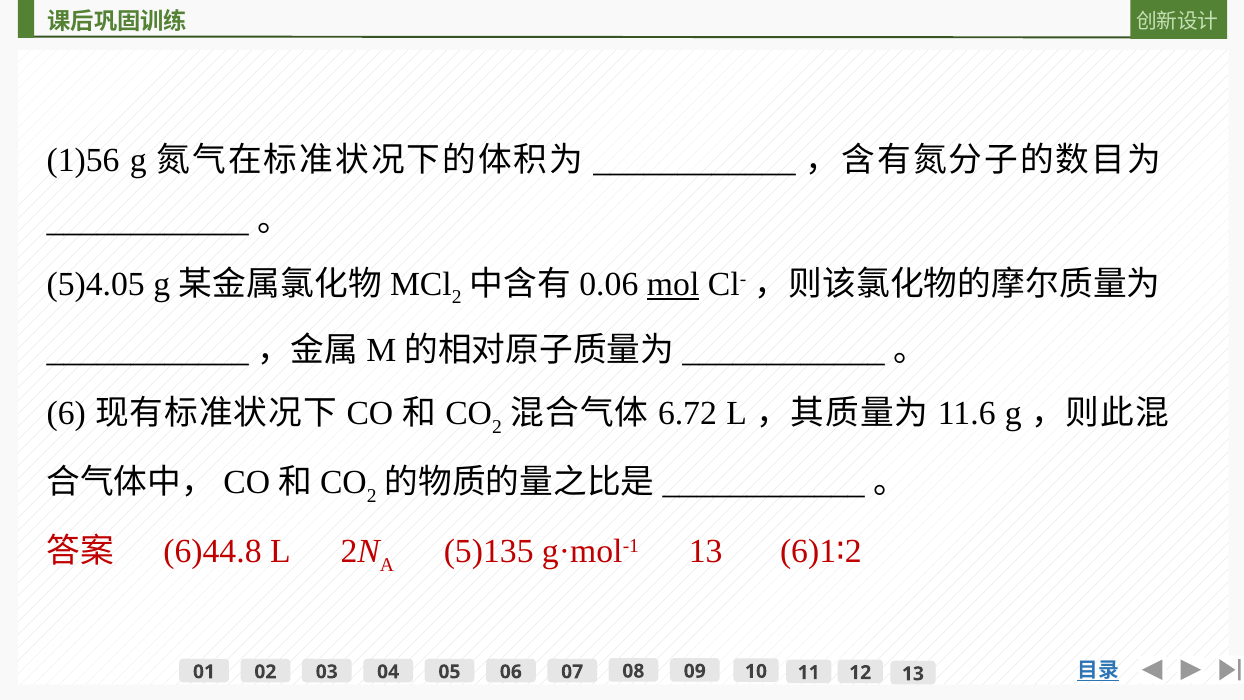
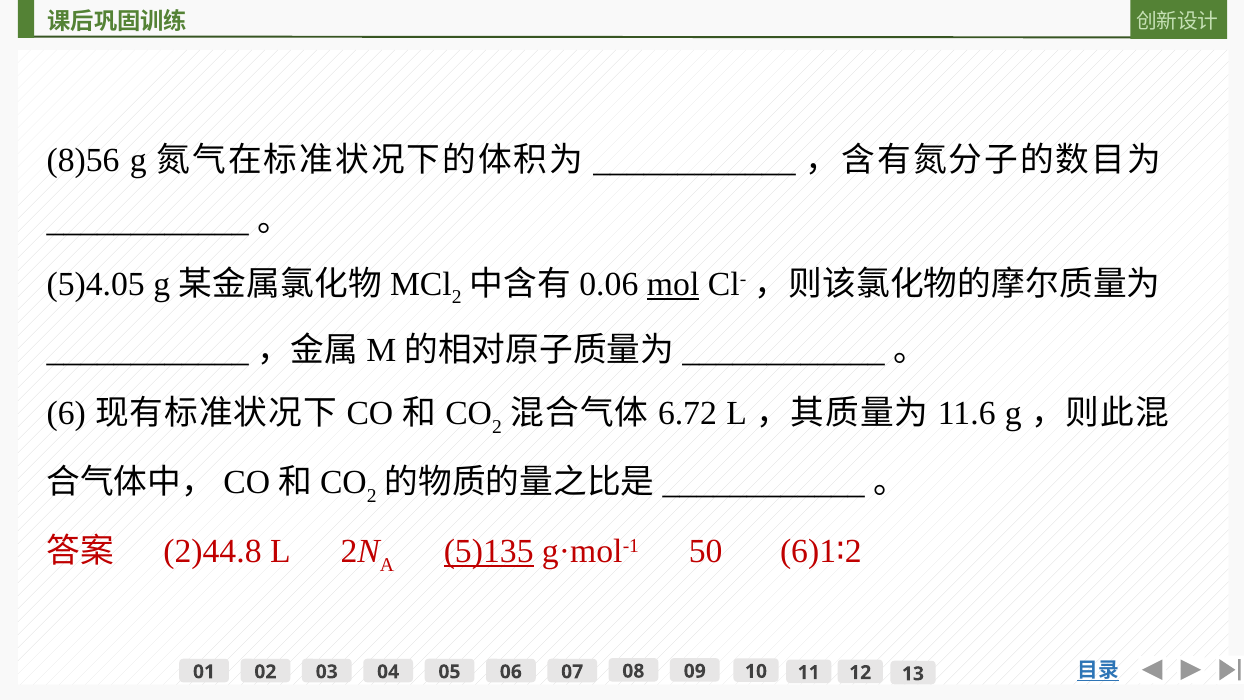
1)56: 1)56 -> 8)56
6)44.8: 6)44.8 -> 2)44.8
5)135 underline: none -> present
g·mol-1 13: 13 -> 50
